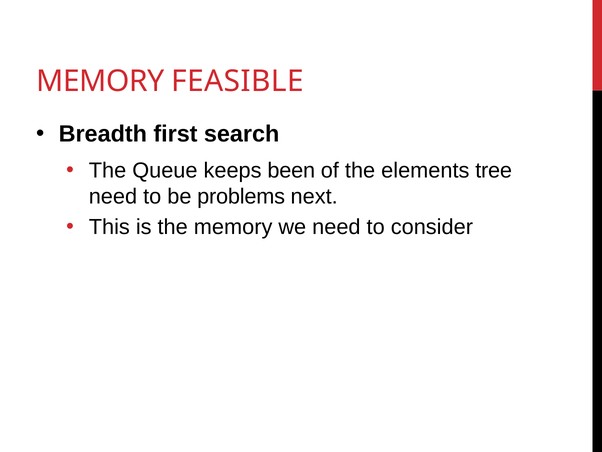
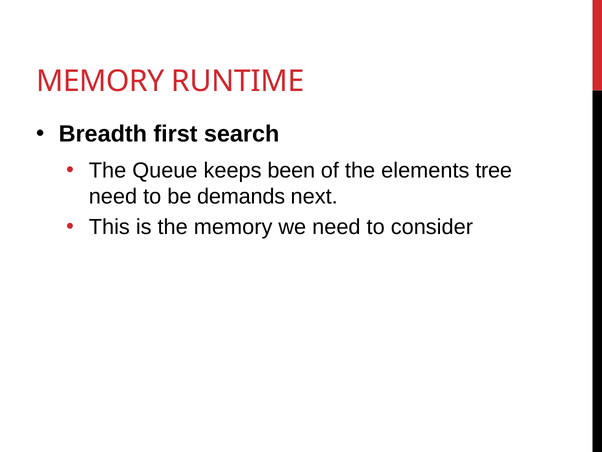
FEASIBLE: FEASIBLE -> RUNTIME
problems: problems -> demands
